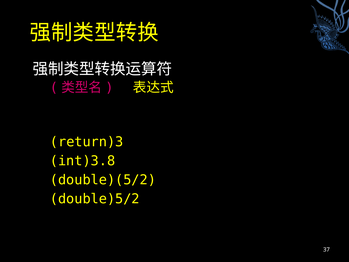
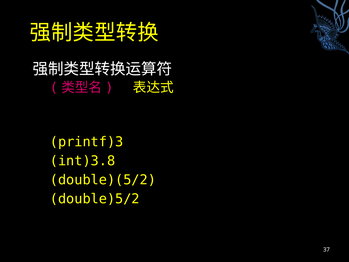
return)3: return)3 -> printf)3
